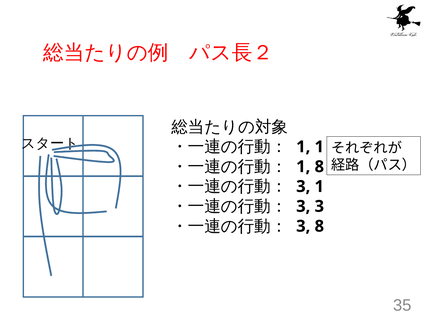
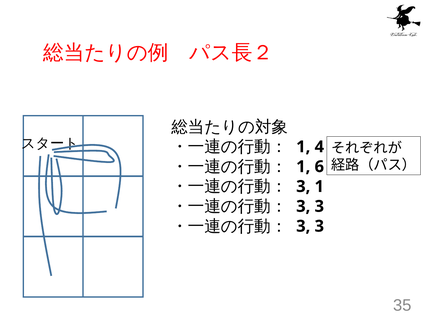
1 1: 1 -> 4
1 8: 8 -> 6
8 at (319, 226): 8 -> 3
